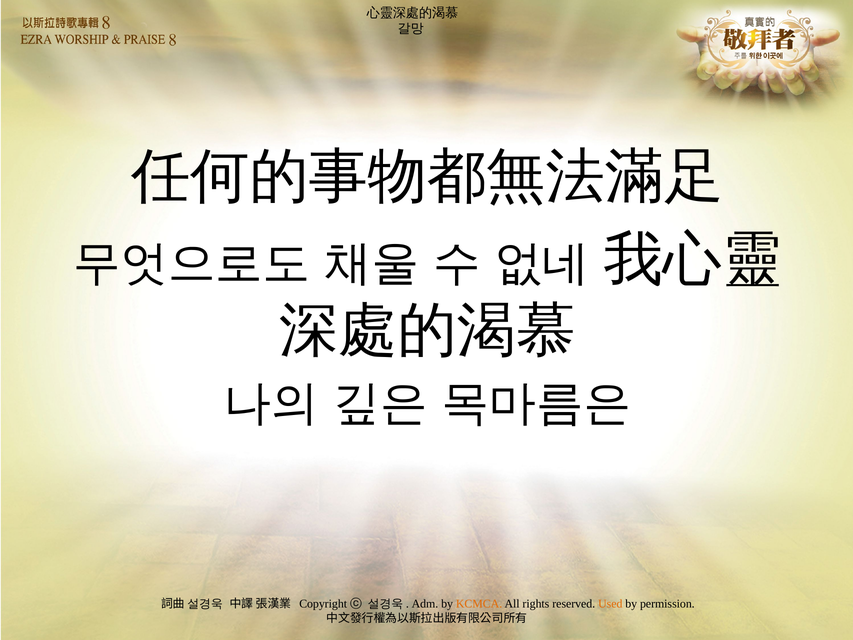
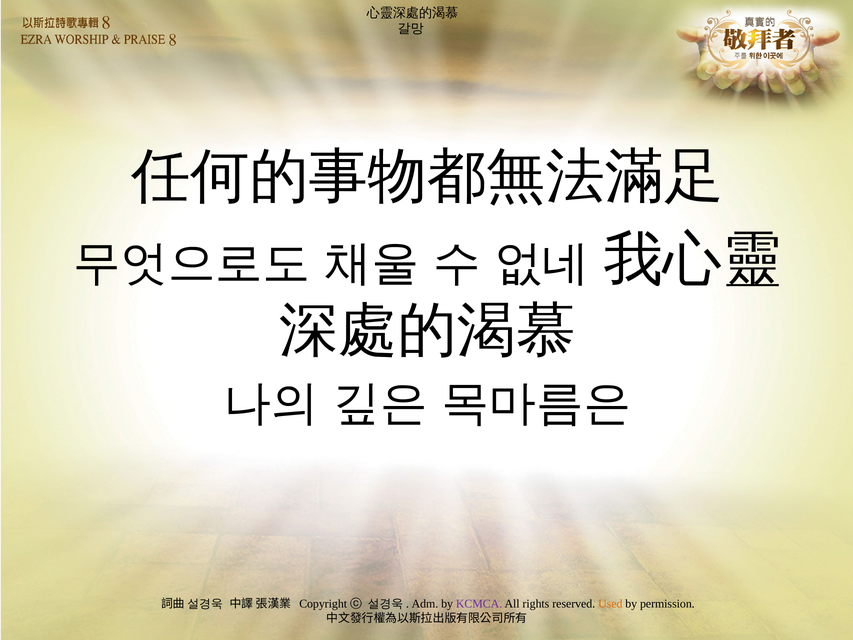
KCMCA colour: orange -> purple
